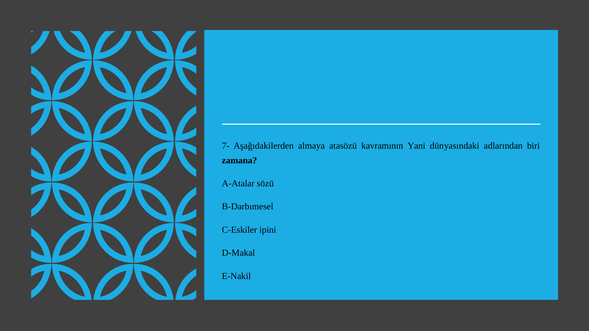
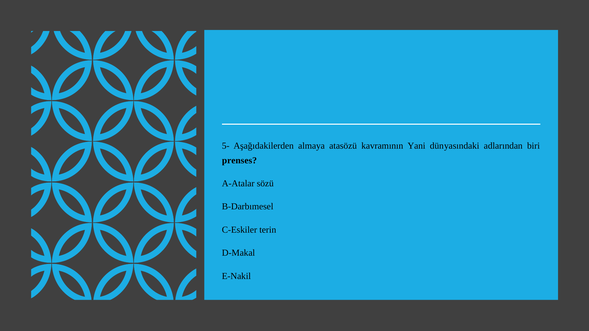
7-: 7- -> 5-
zamana: zamana -> prenses
ipini: ipini -> terin
